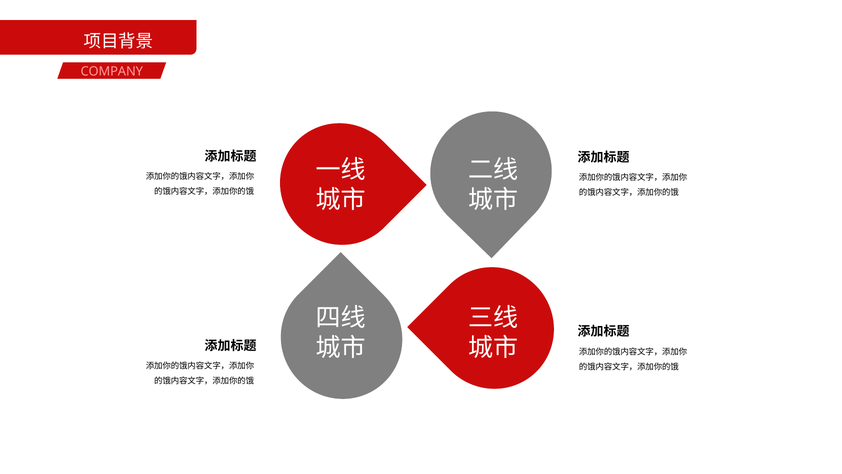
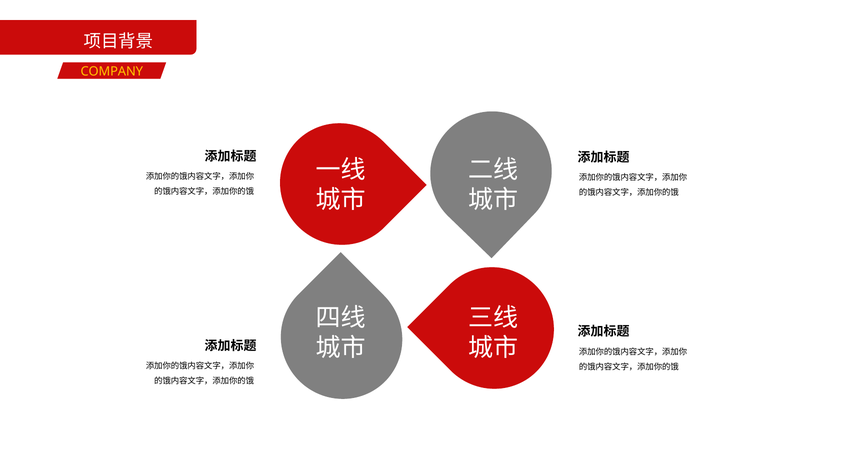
COMPANY colour: pink -> yellow
